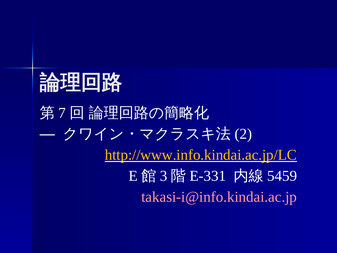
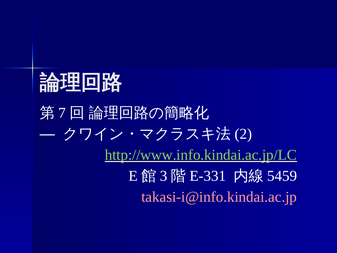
http://www.info.kindai.ac.jp/LC colour: yellow -> light green
